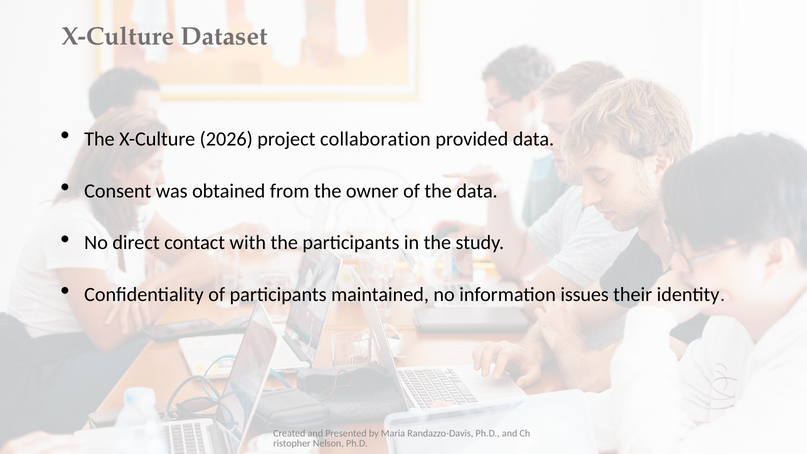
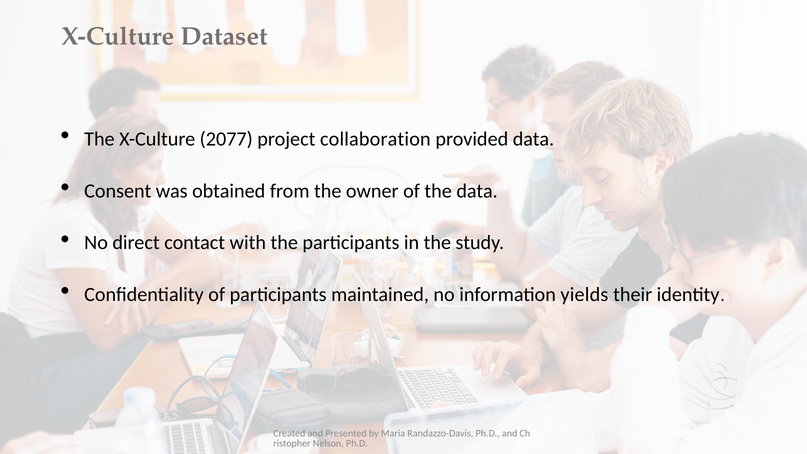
2026: 2026 -> 2077
issues: issues -> yields
